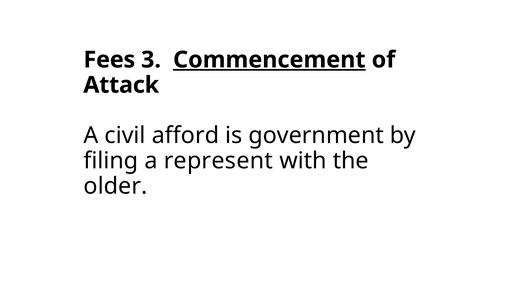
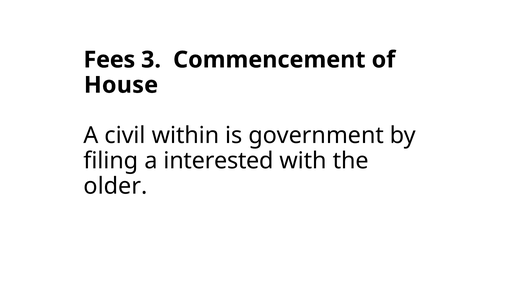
Commencement underline: present -> none
Attack: Attack -> House
afford: afford -> within
represent: represent -> interested
